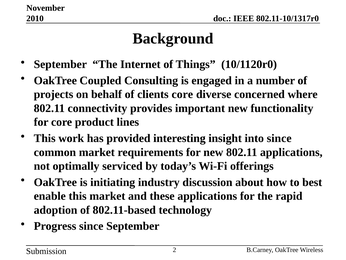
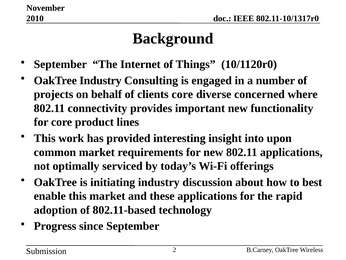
OakTree Coupled: Coupled -> Industry
into since: since -> upon
